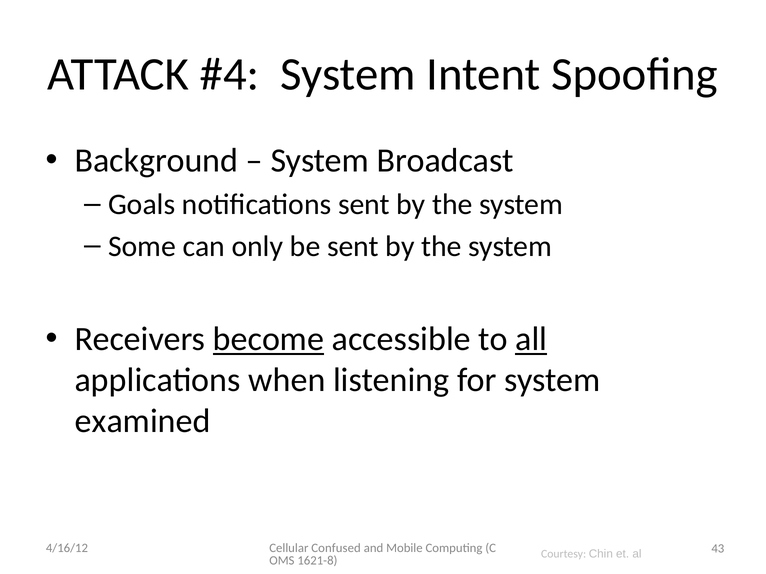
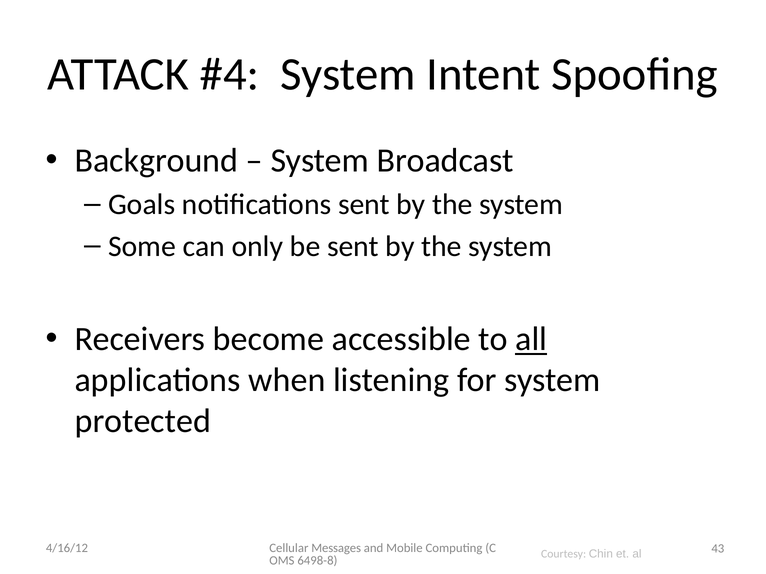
become underline: present -> none
examined: examined -> protected
Confused: Confused -> Messages
1621-8: 1621-8 -> 6498-8
